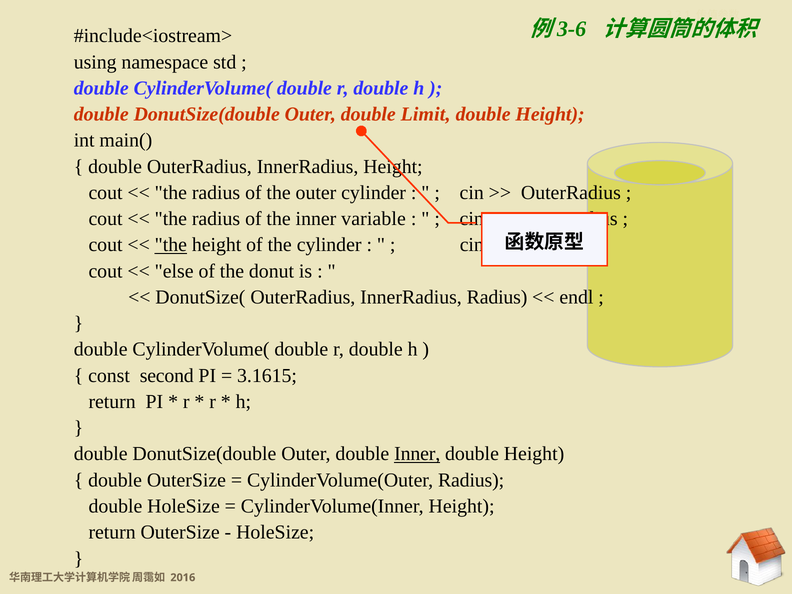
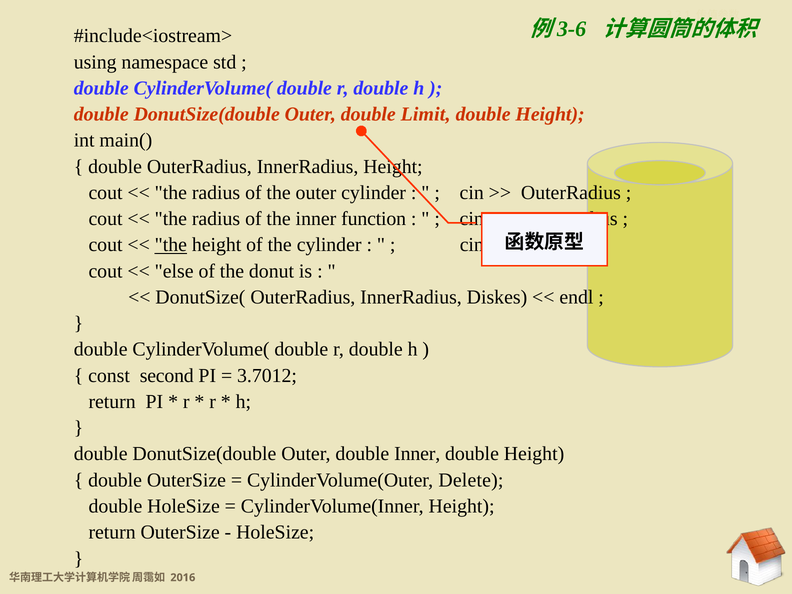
variable: variable -> function
InnerRadius Radius: Radius -> Diskes
3.1615: 3.1615 -> 3.7012
Inner at (417, 454) underline: present -> none
CylinderVolume(Outer Radius: Radius -> Delete
